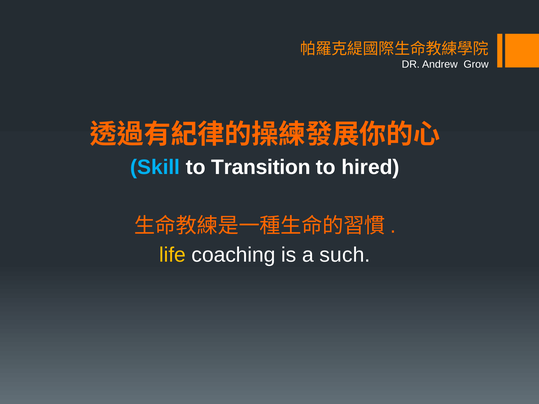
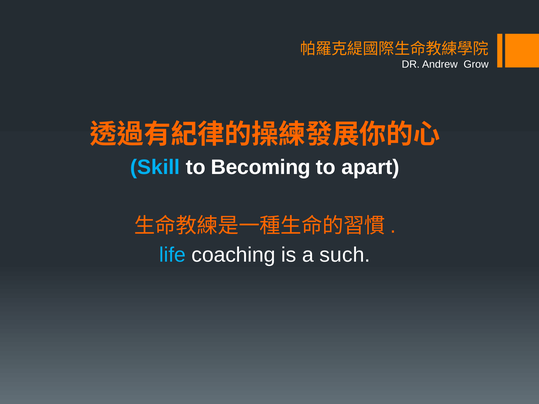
Transition: Transition -> Becoming
hired: hired -> apart
life colour: yellow -> light blue
